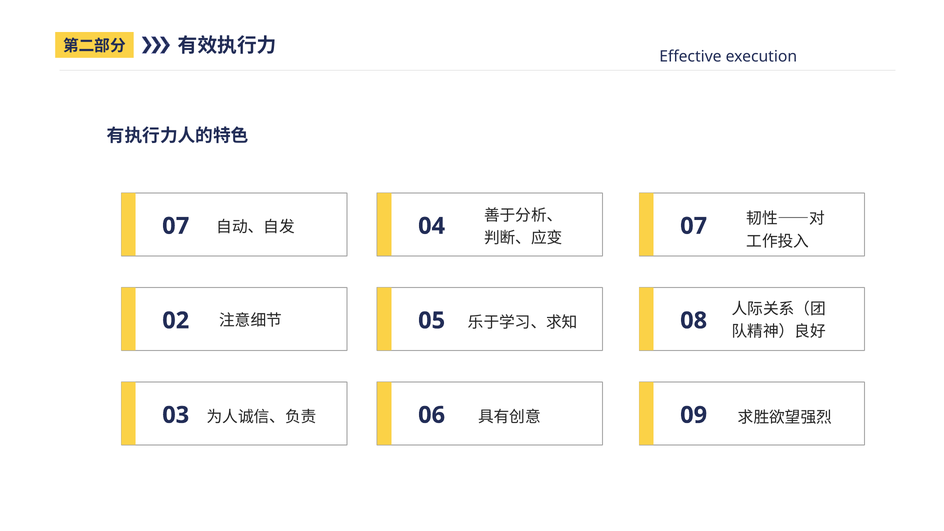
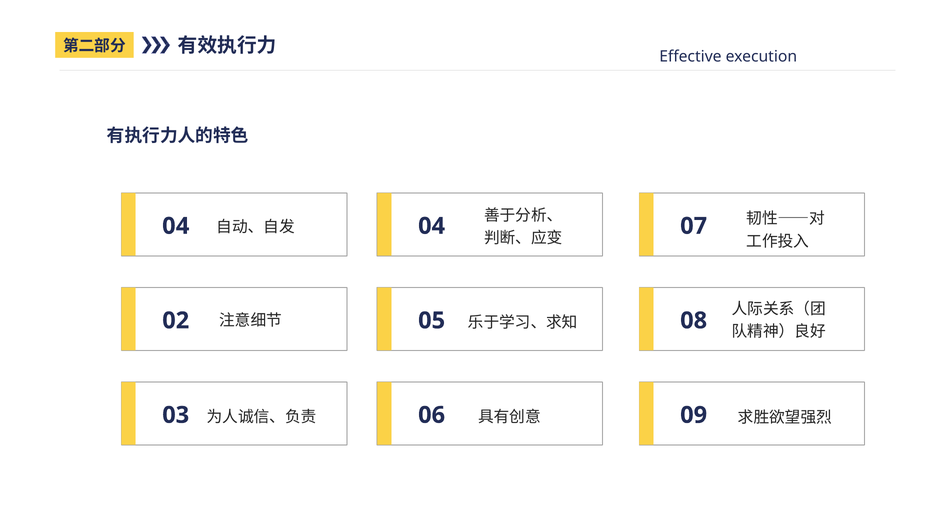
7: 7 -> 4
